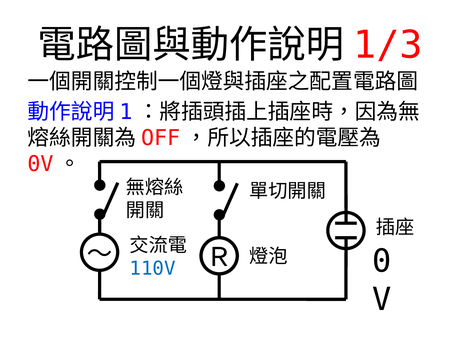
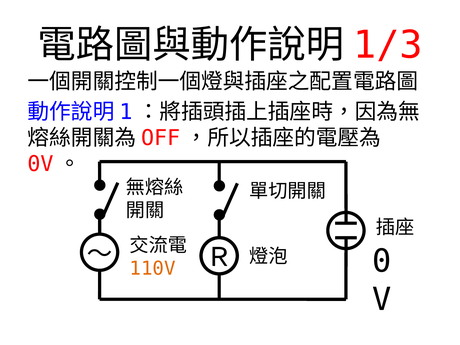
110V colour: blue -> orange
